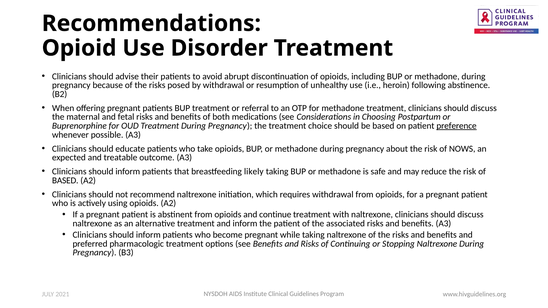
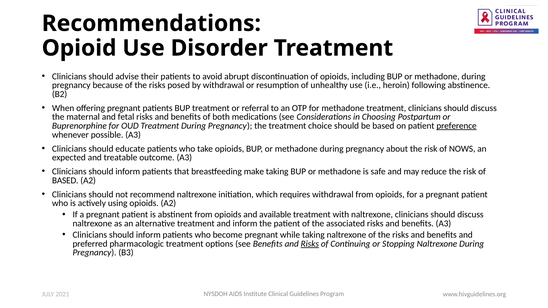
likely: likely -> make
continue: continue -> available
Risks at (310, 244) underline: none -> present
